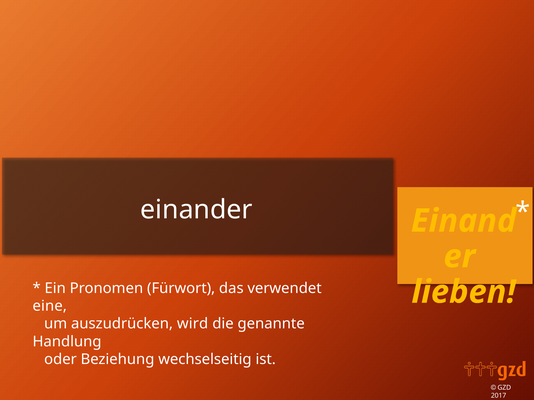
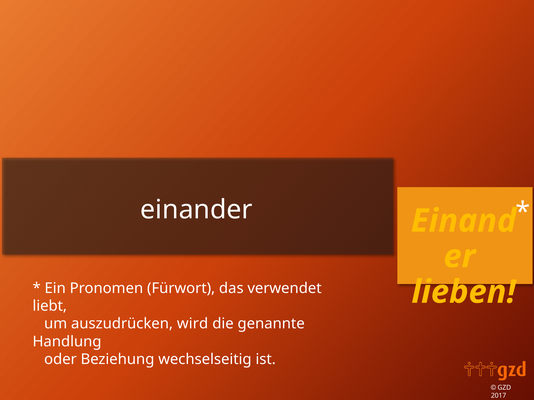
eine: eine -> liebt
